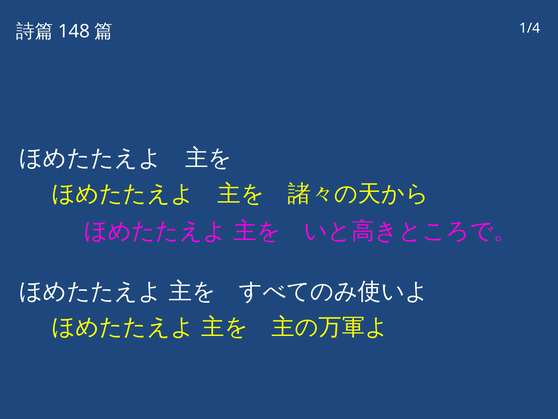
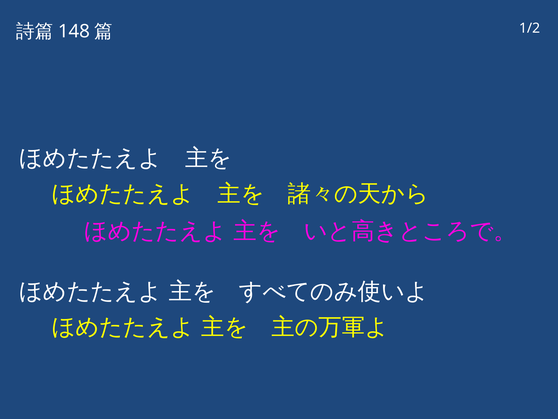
1/4: 1/4 -> 1/2
